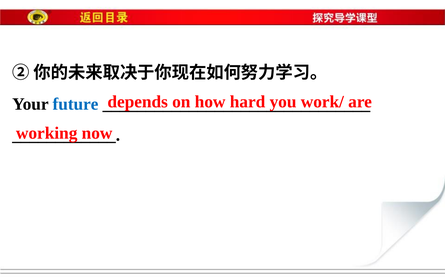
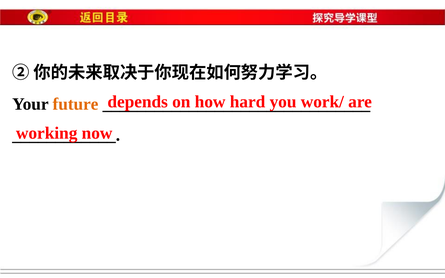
future colour: blue -> orange
